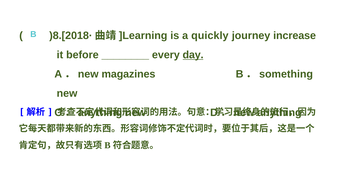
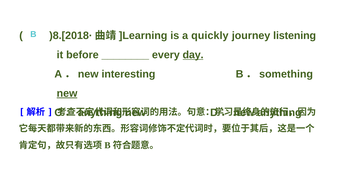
increase: increase -> listening
magazines: magazines -> interesting
new at (67, 93) underline: none -> present
